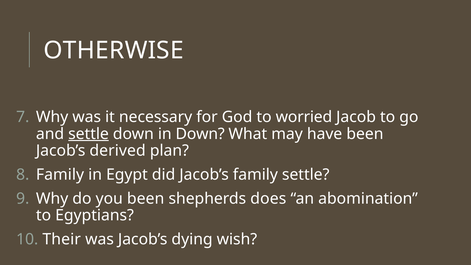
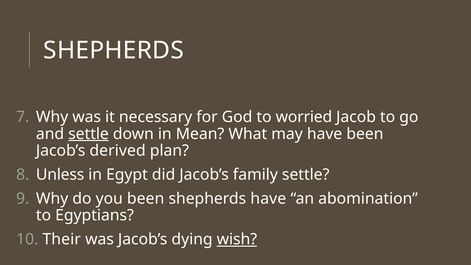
OTHERWISE at (114, 51): OTHERWISE -> SHEPHERDS
in Down: Down -> Mean
Family at (60, 175): Family -> Unless
shepherds does: does -> have
wish underline: none -> present
